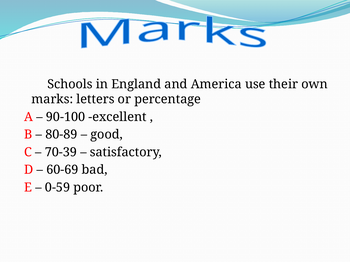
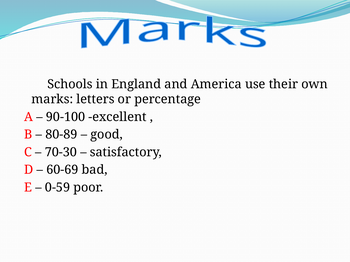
70-39: 70-39 -> 70-30
